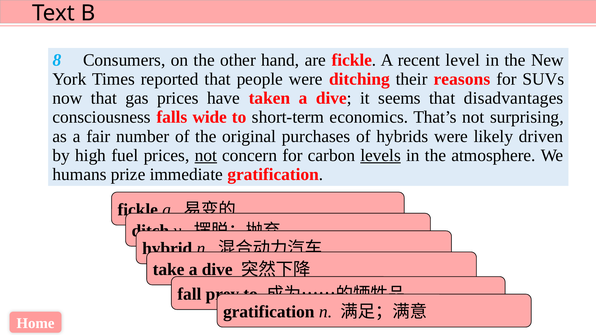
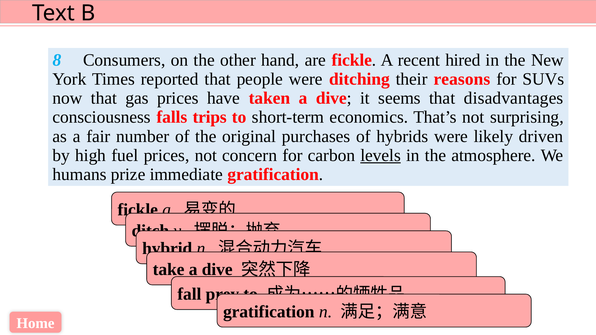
level: level -> hired
wide: wide -> trips
not at (206, 155) underline: present -> none
